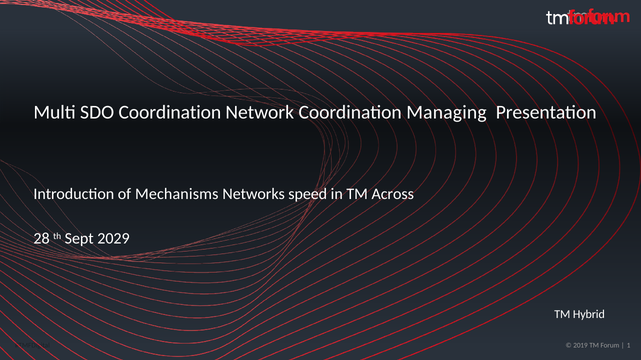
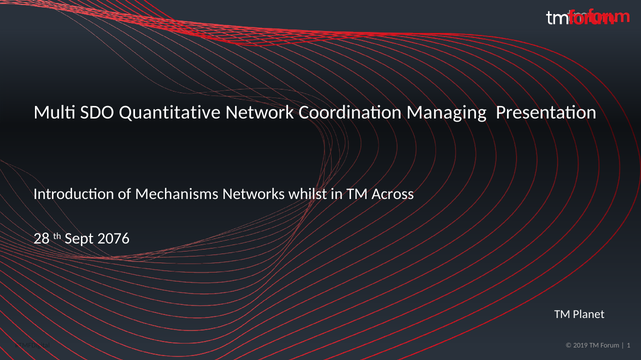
SDO Coordination: Coordination -> Quantitative
speed: speed -> whilst
2029: 2029 -> 2076
Hybrid: Hybrid -> Planet
